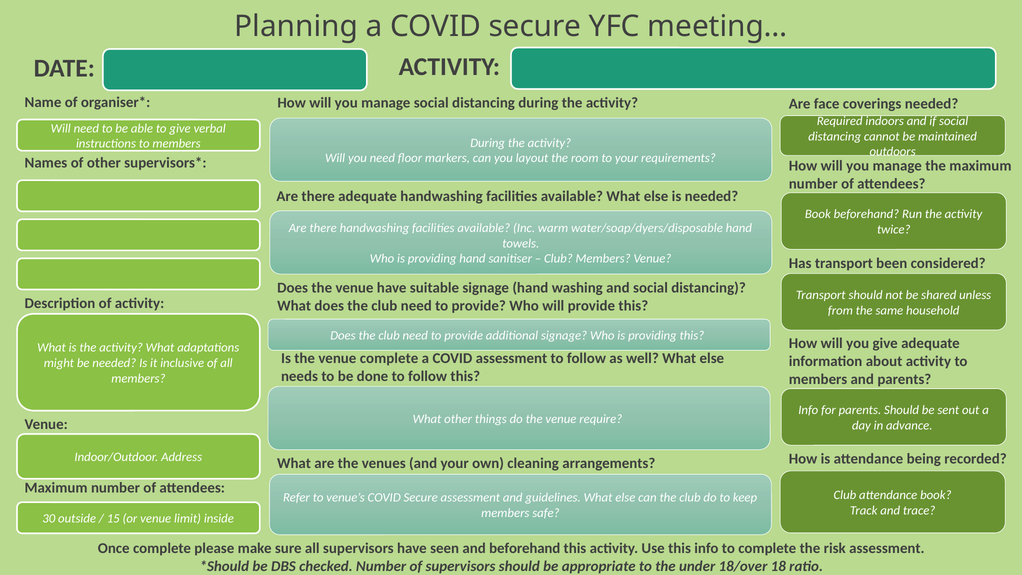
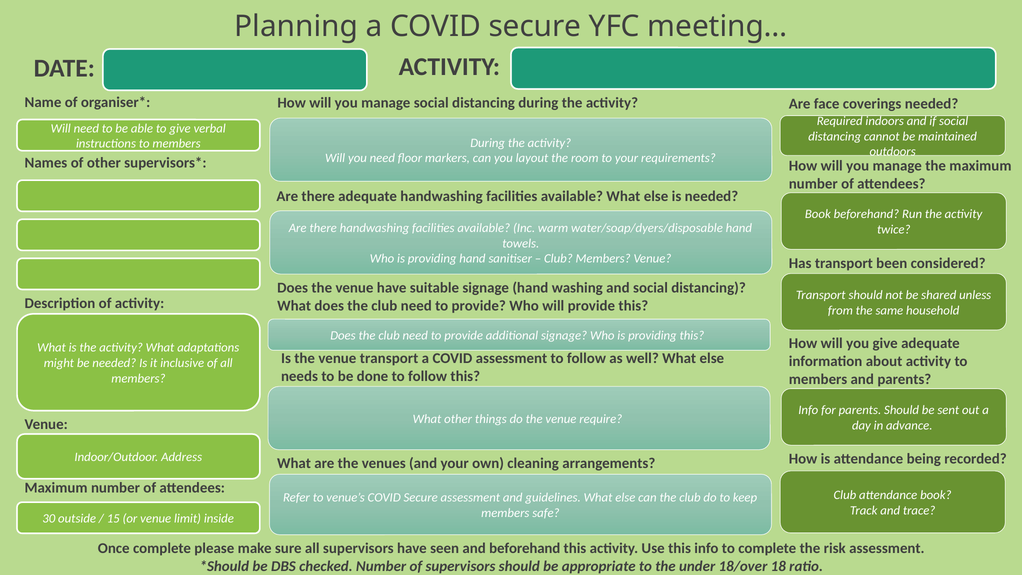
venue complete: complete -> transport
